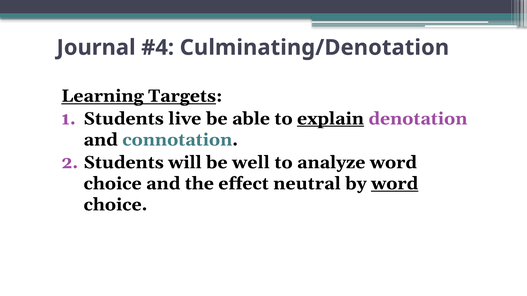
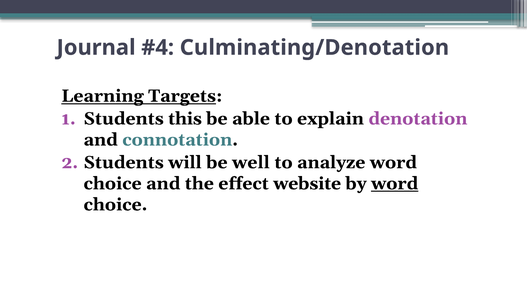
live: live -> this
explain underline: present -> none
neutral: neutral -> website
